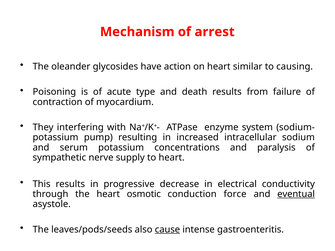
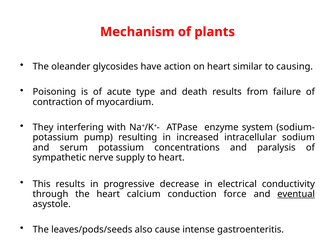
arrest: arrest -> plants
osmotic: osmotic -> calcium
cause underline: present -> none
